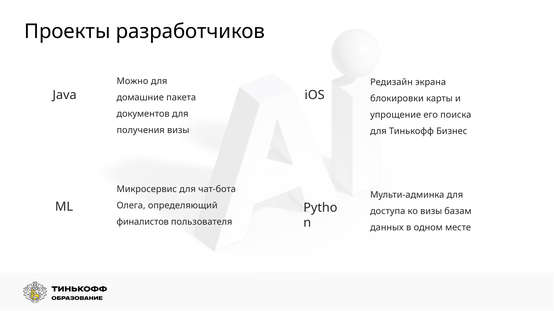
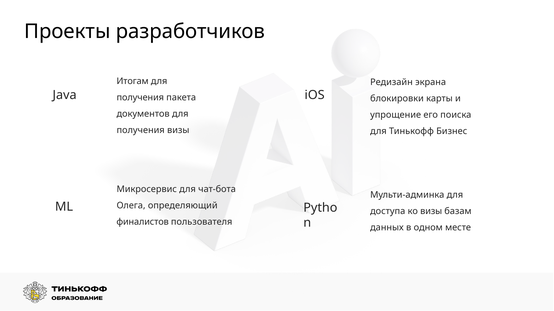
Можно: Можно -> Итогам
домашние at (140, 98): домашние -> получения
